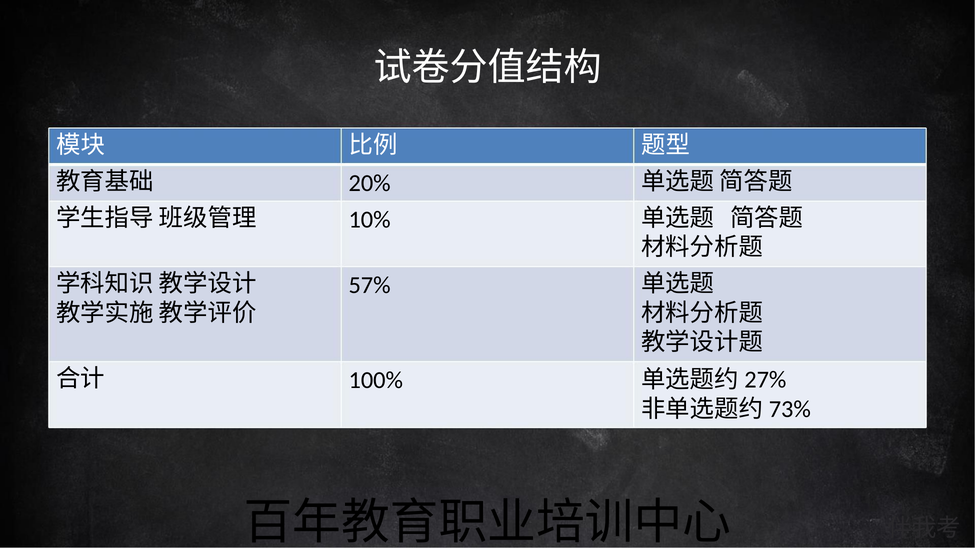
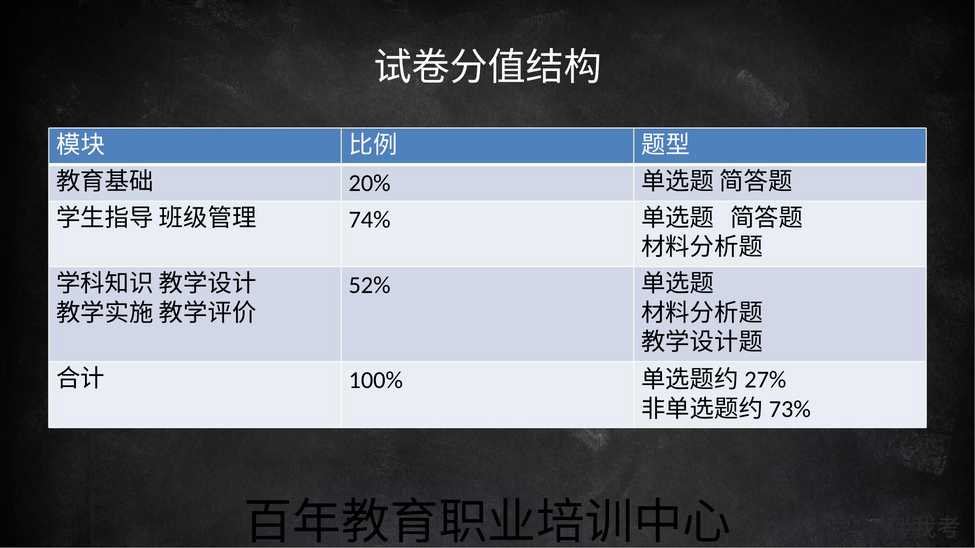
10%: 10% -> 74%
57%: 57% -> 52%
